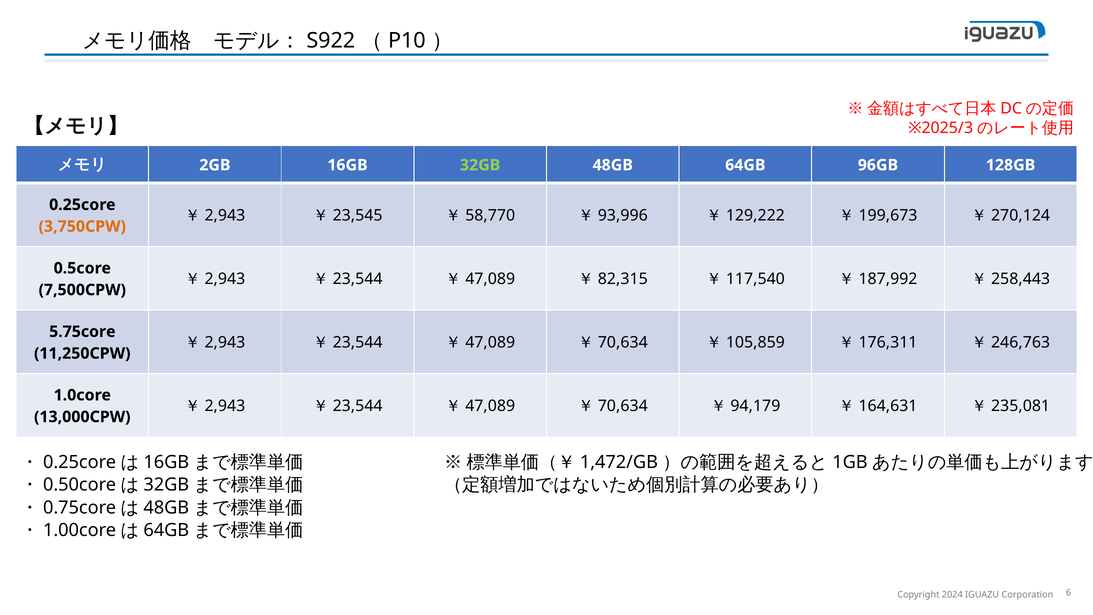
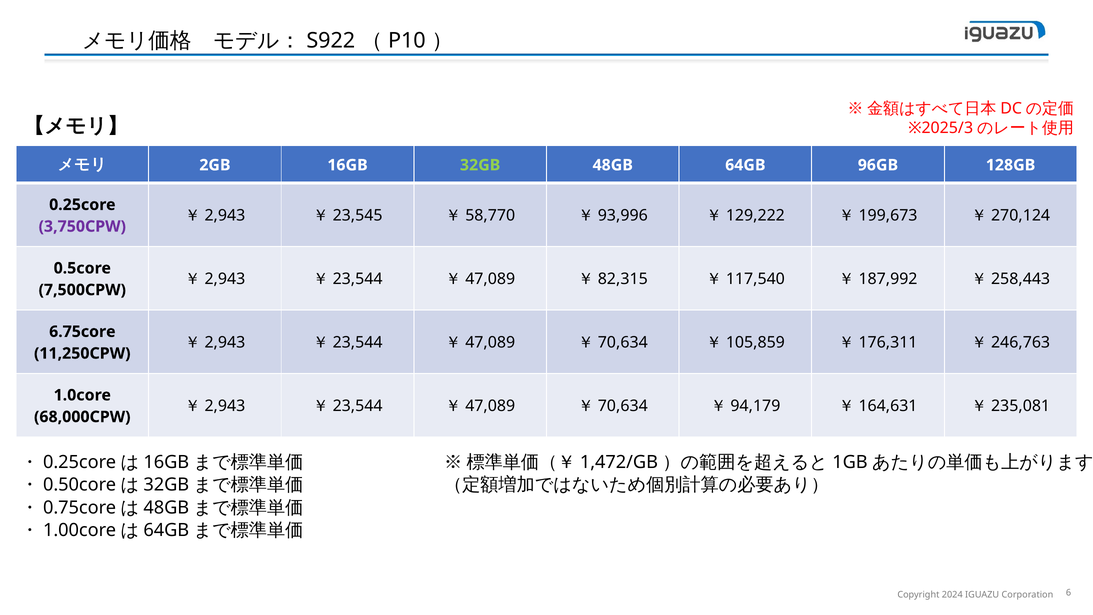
3,750CPW colour: orange -> purple
5.75core: 5.75core -> 6.75core
13,000CPW: 13,000CPW -> 68,000CPW
